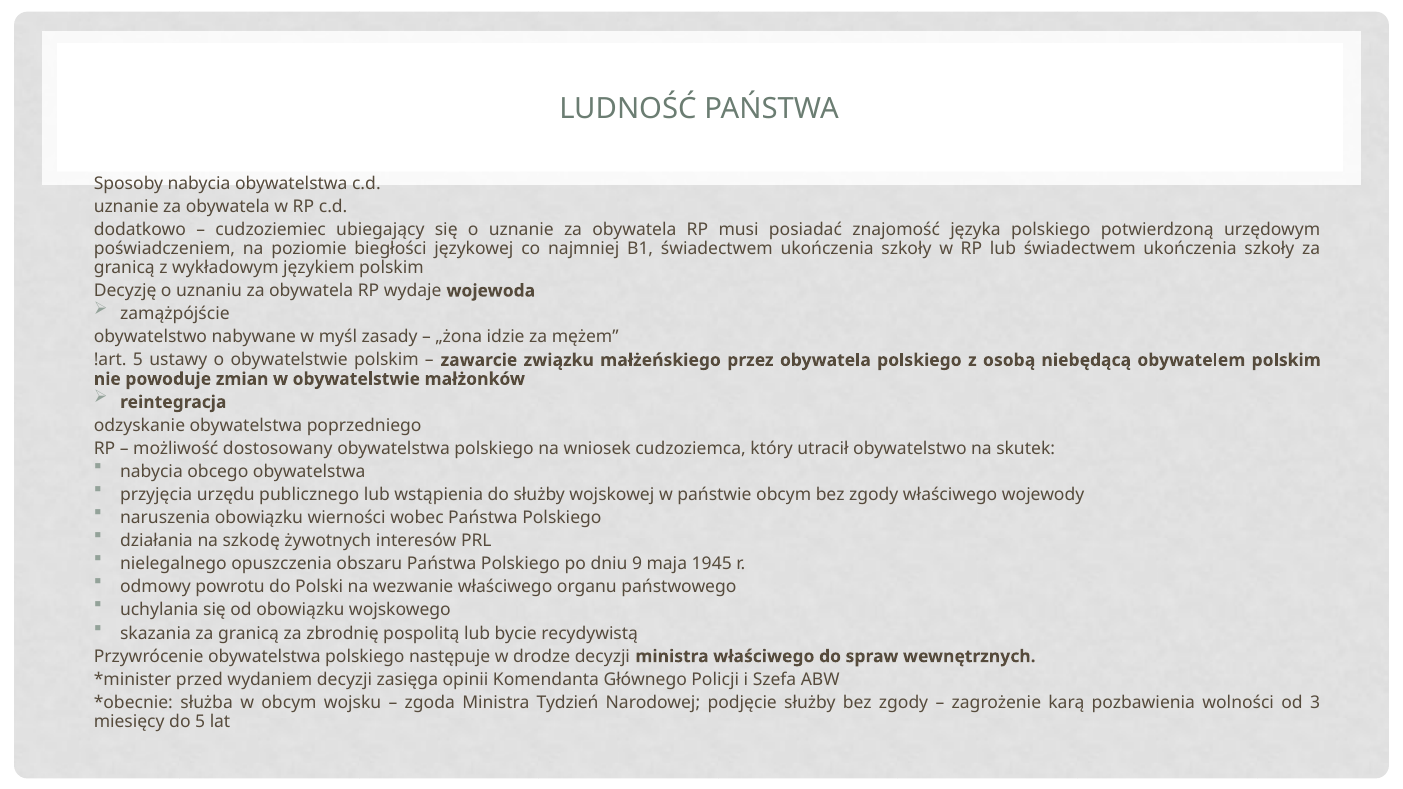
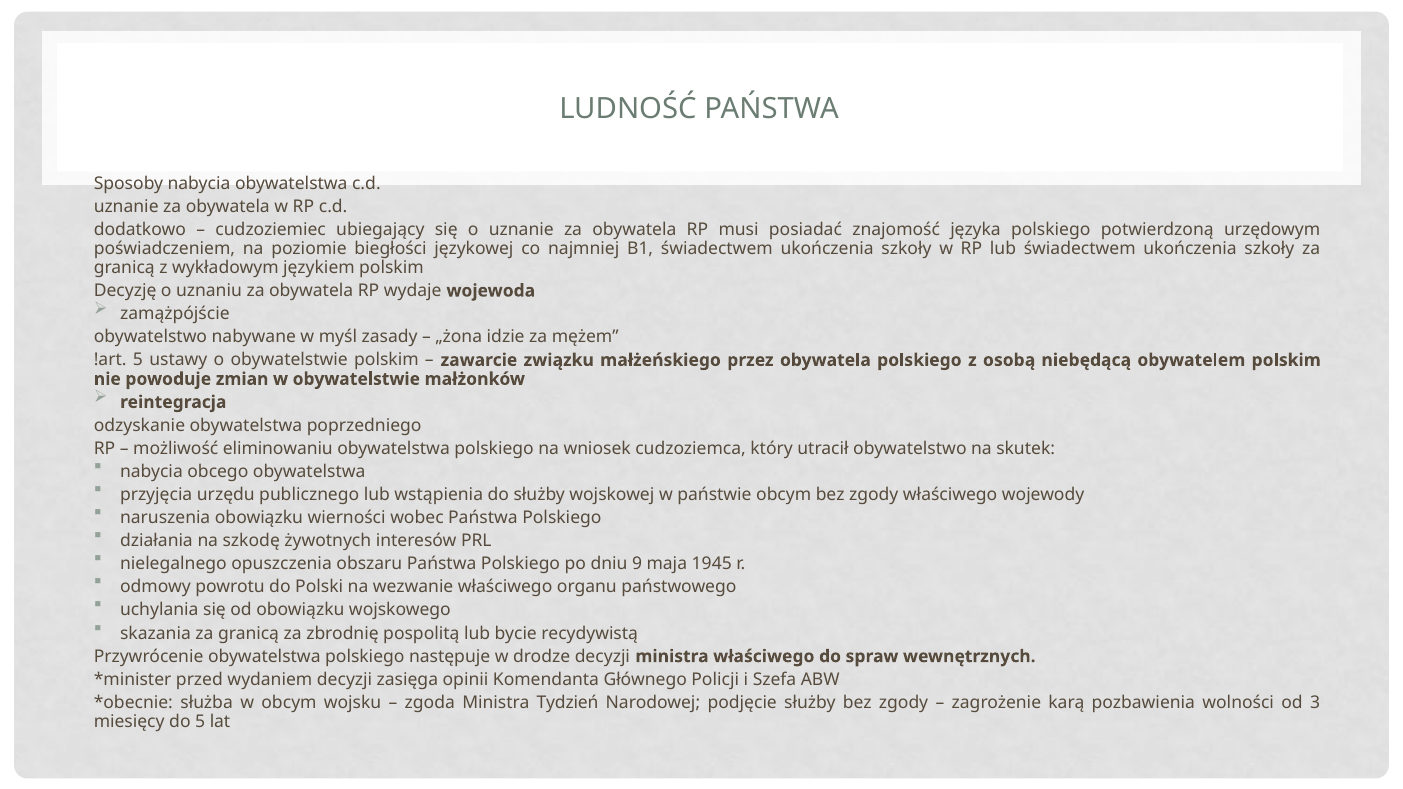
dostosowany: dostosowany -> eliminowaniu
